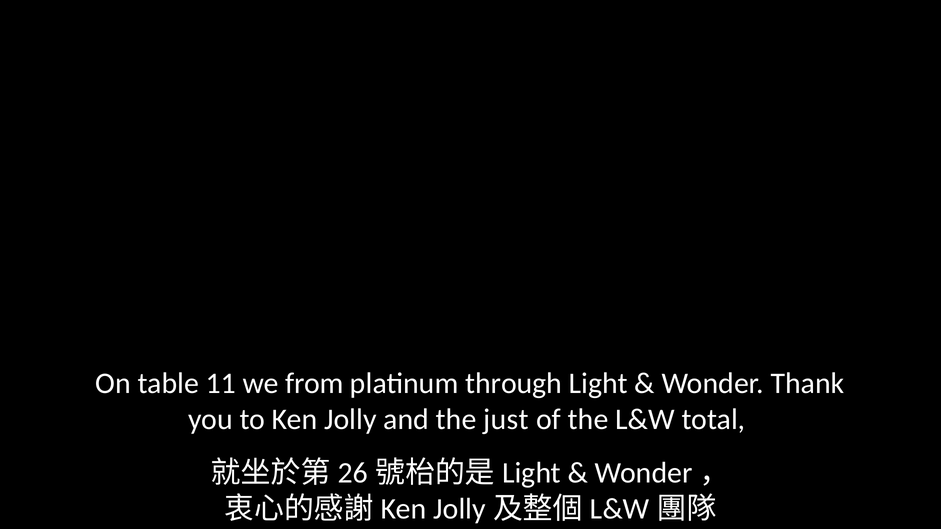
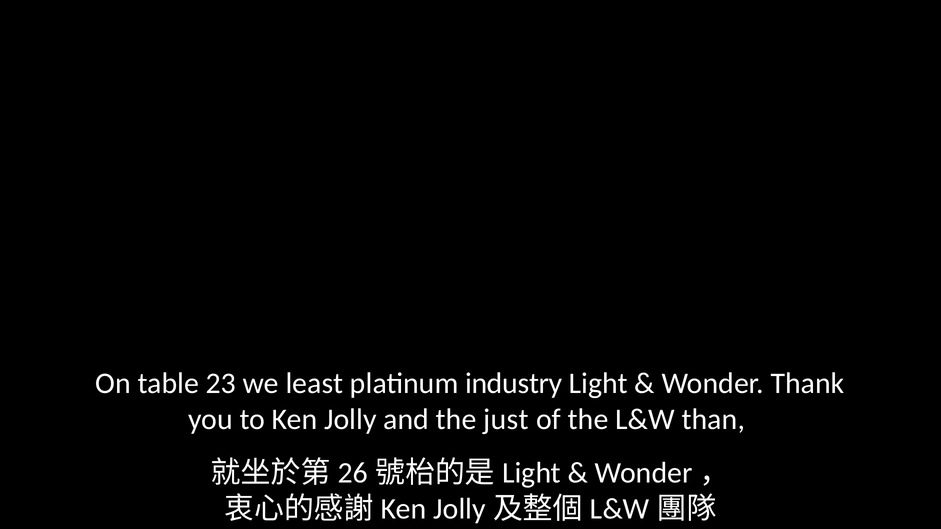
11: 11 -> 23
from: from -> least
through: through -> industry
total: total -> than
